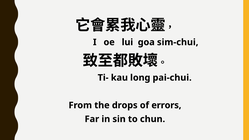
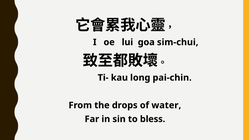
pai-chui: pai-chui -> pai-chin
errors: errors -> water
chun: chun -> bless
